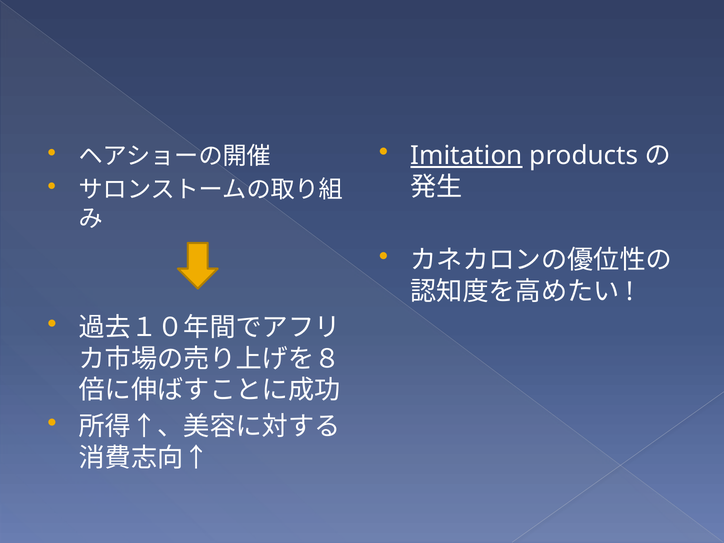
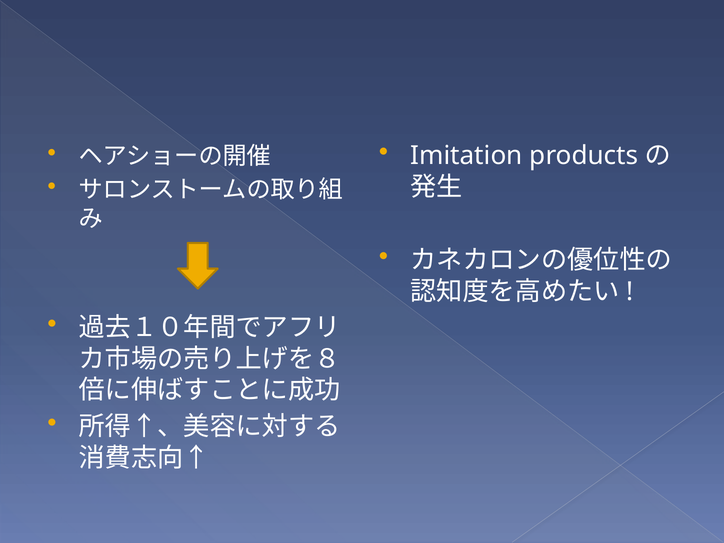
Imitation underline: present -> none
